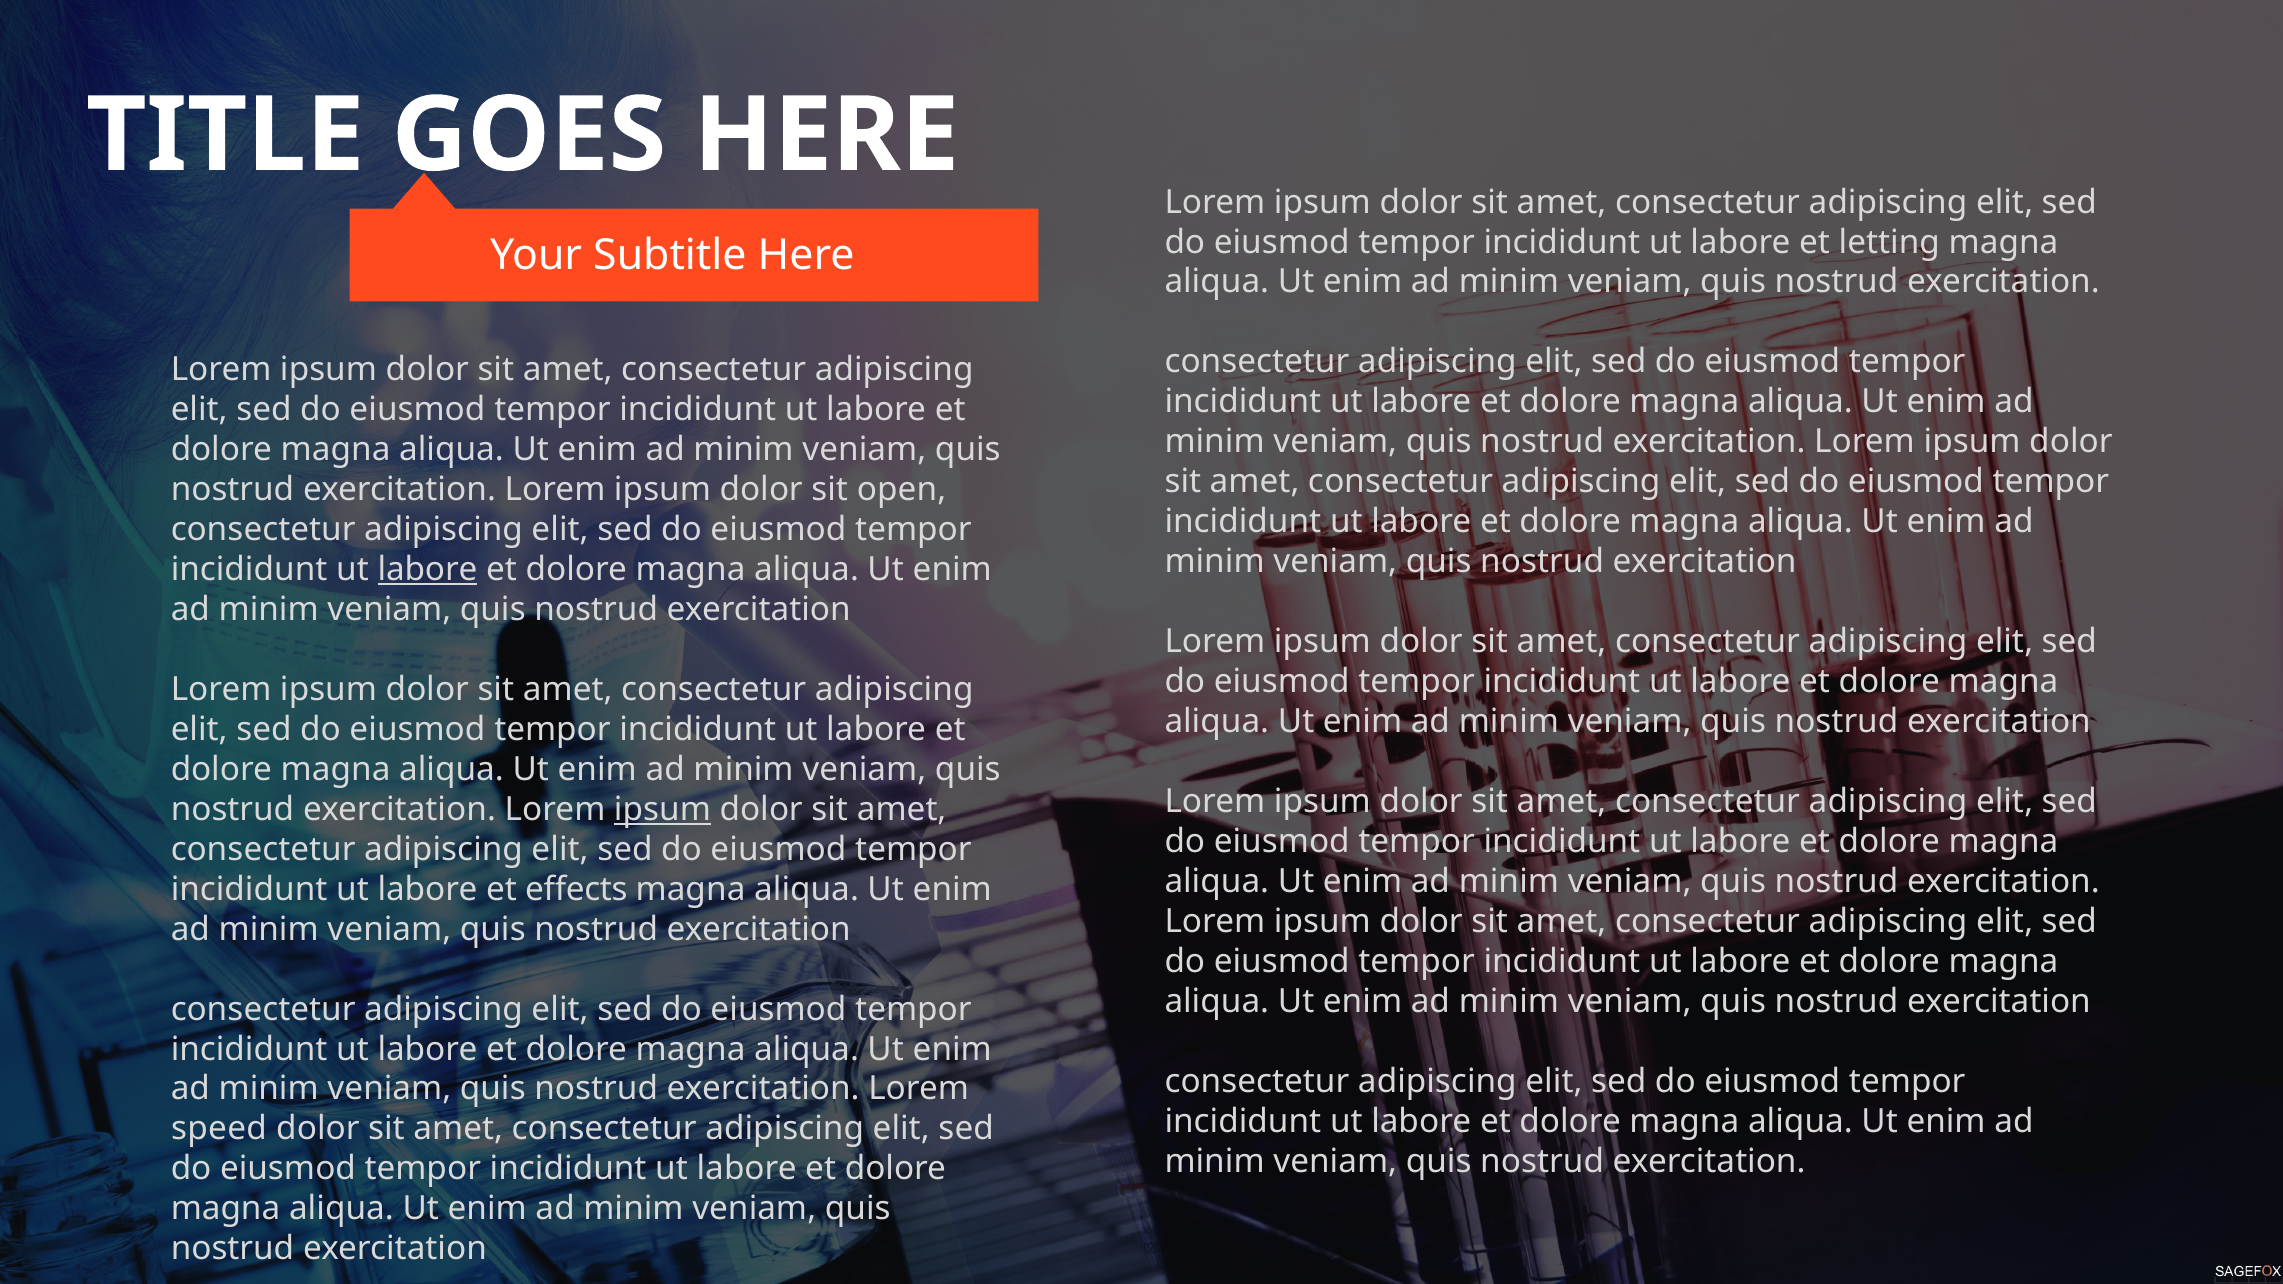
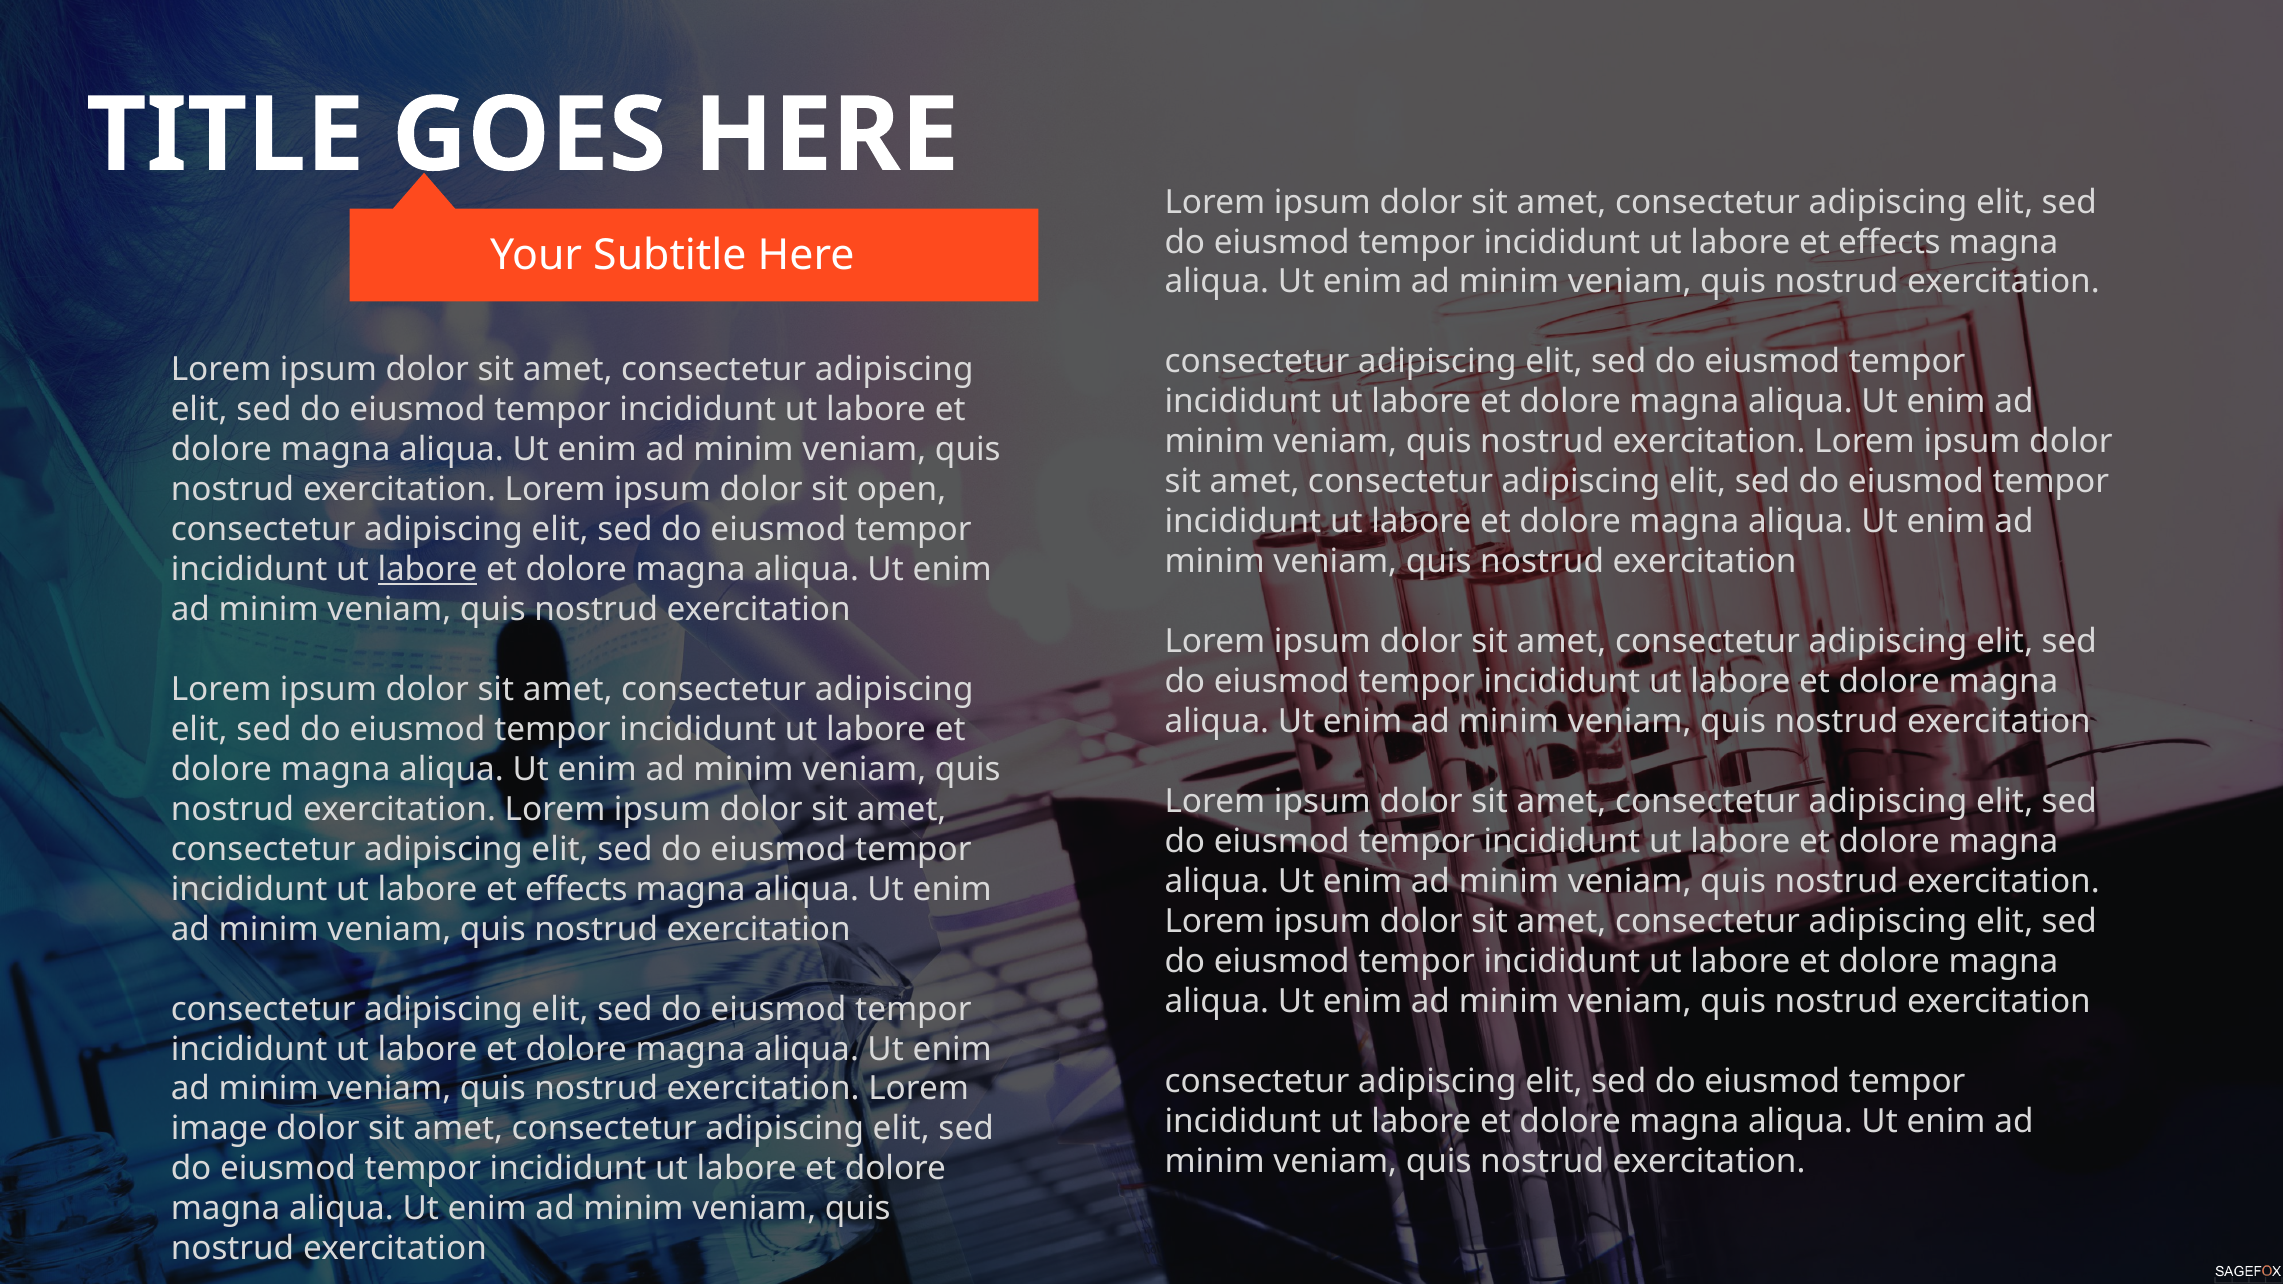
letting at (1889, 242): letting -> effects
ipsum at (662, 809) underline: present -> none
speed: speed -> image
